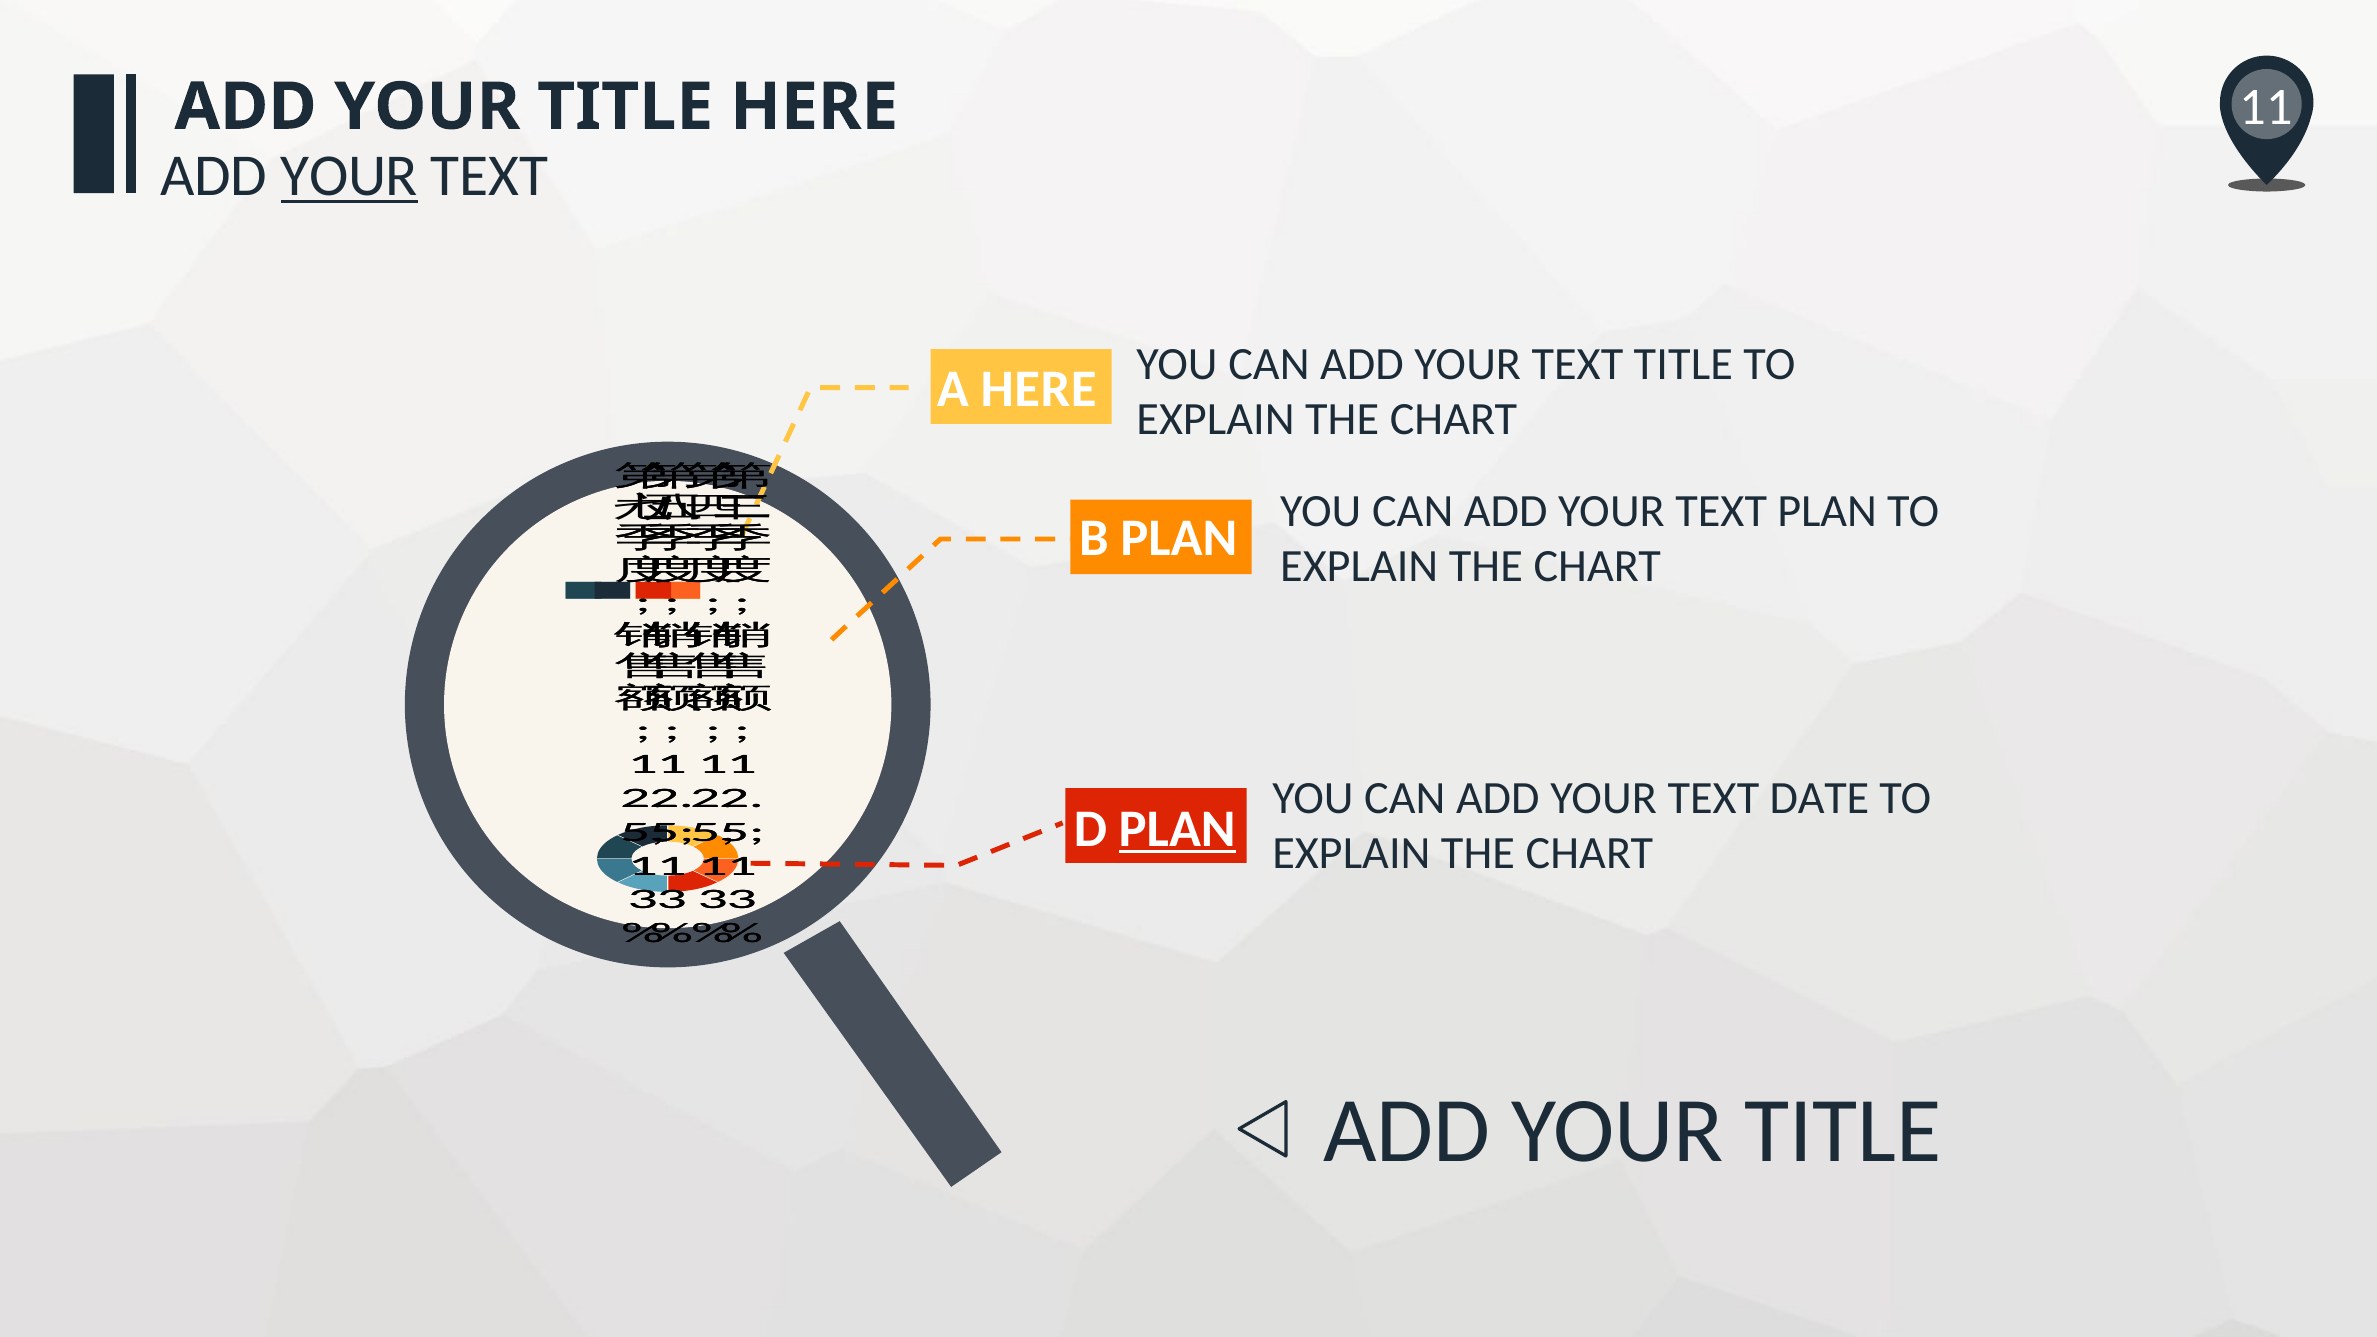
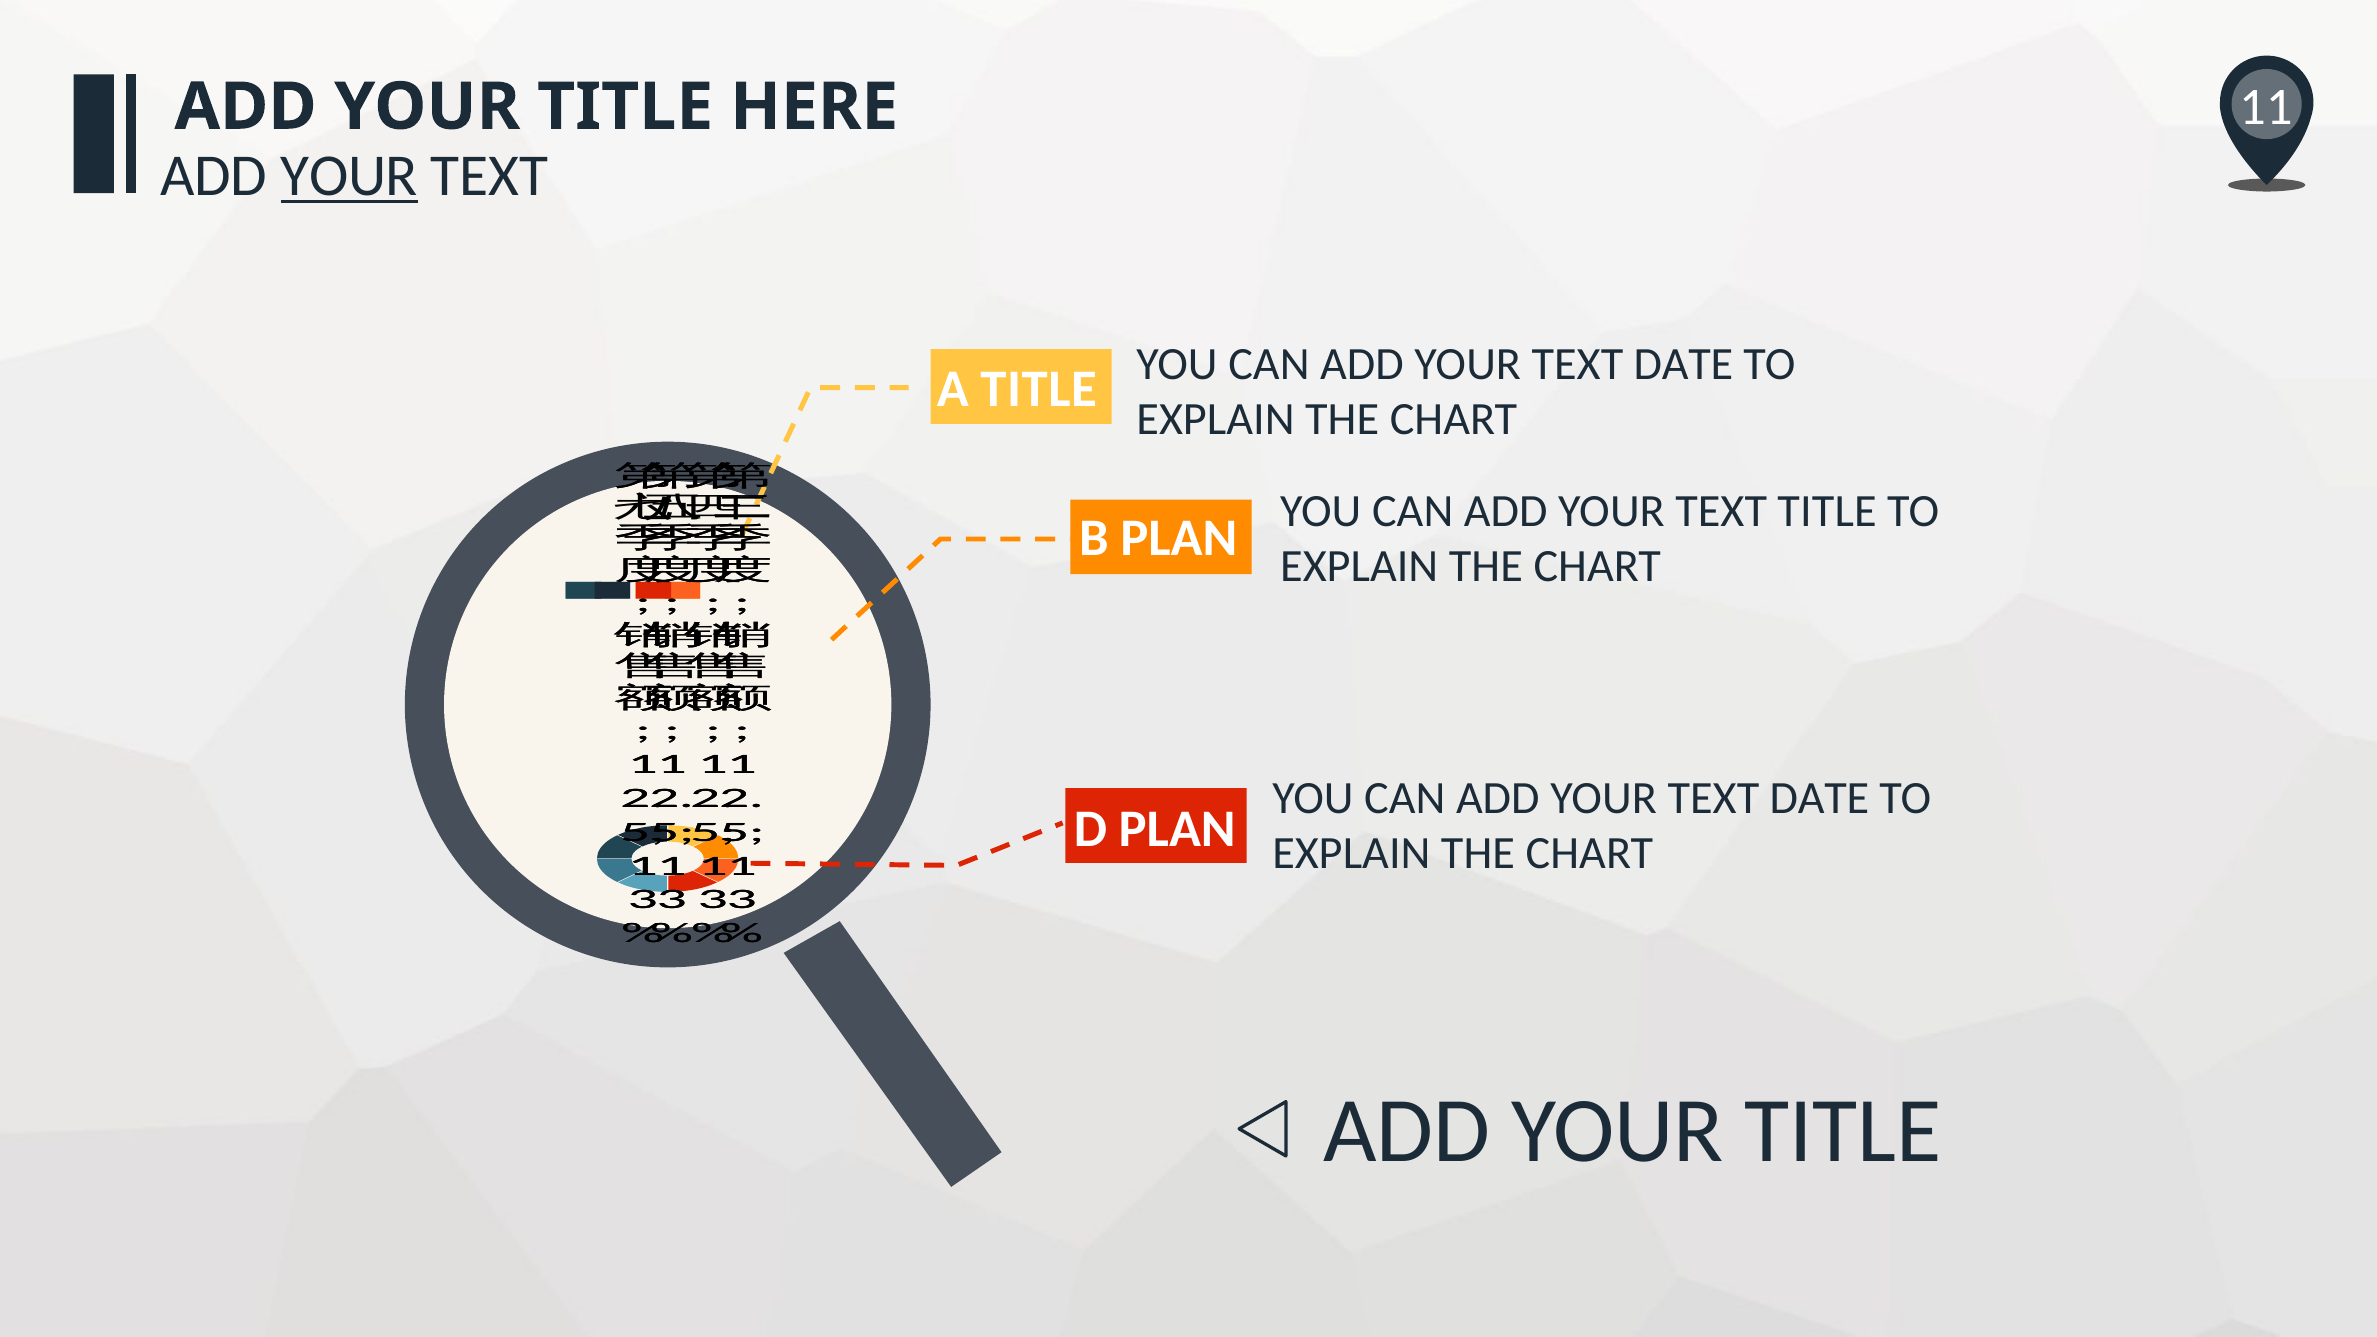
TITLE at (1683, 364): TITLE -> DATE
A HERE: HERE -> TITLE
TEXT PLAN: PLAN -> TITLE
PLAN at (1177, 829) underline: present -> none
